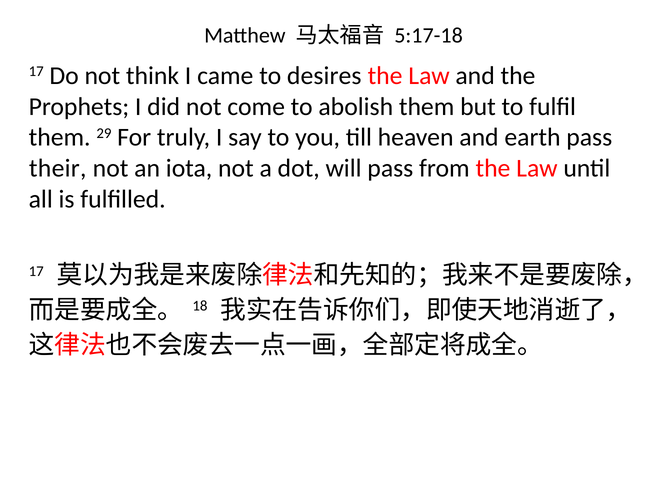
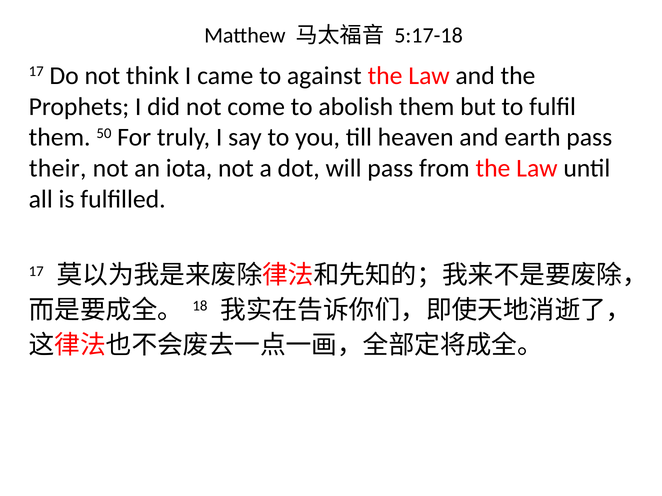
desires: desires -> against
29: 29 -> 50
